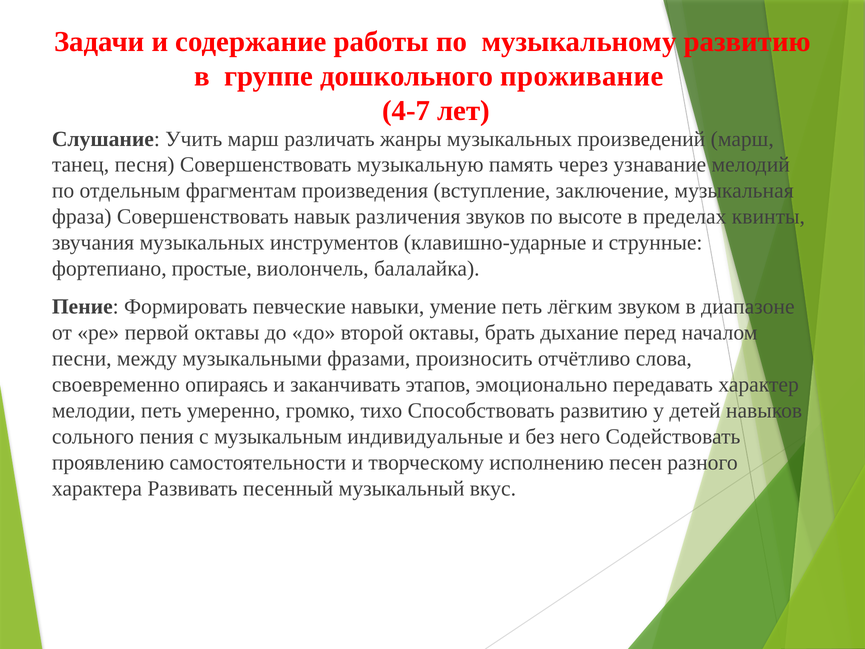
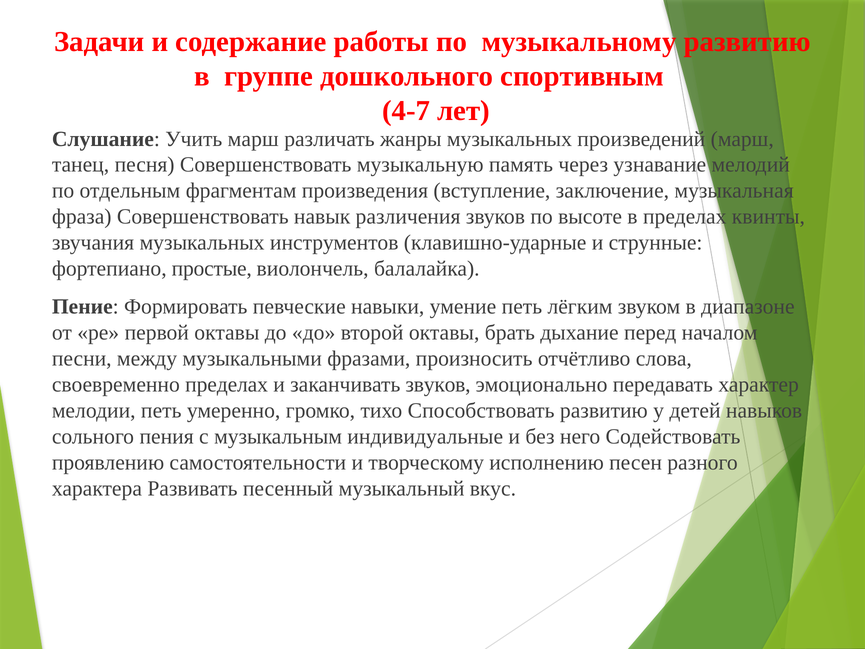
проживание: проживание -> спортивным
своевременно опираясь: опираясь -> пределах
заканчивать этапов: этапов -> звуков
